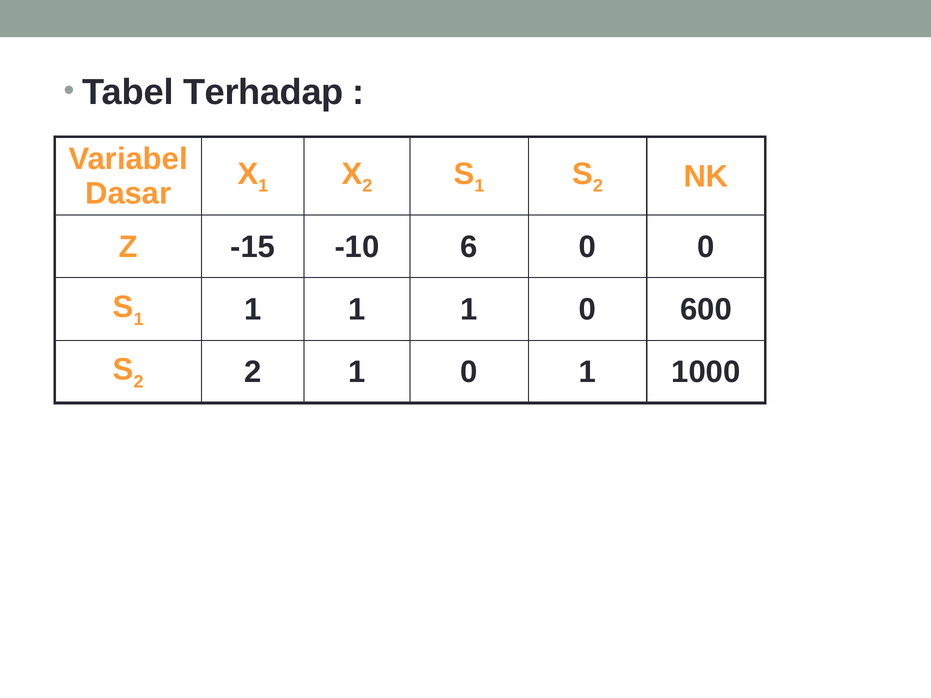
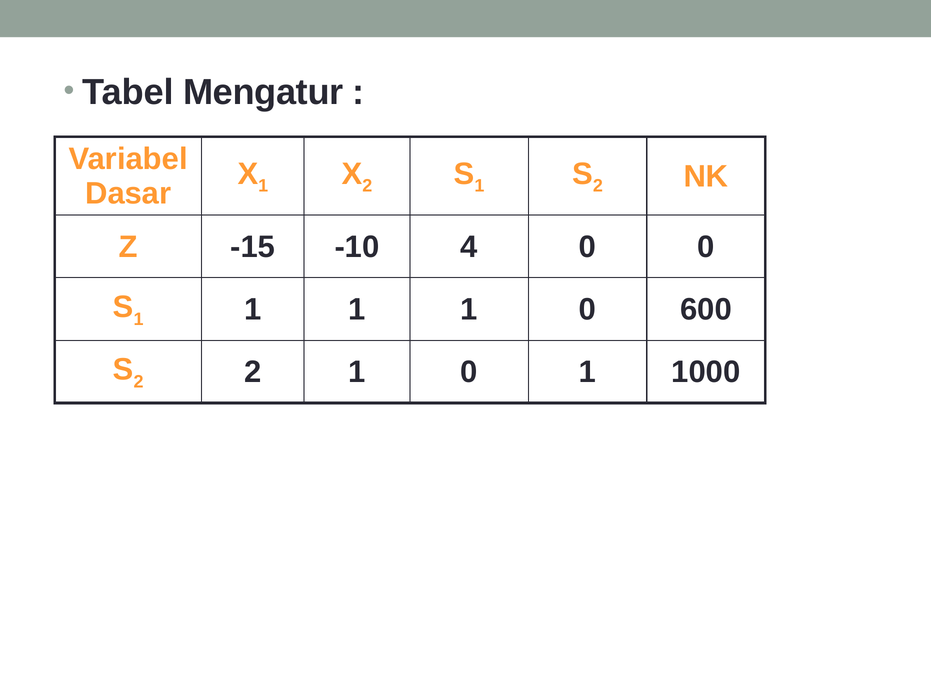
Terhadap: Terhadap -> Mengatur
6: 6 -> 4
